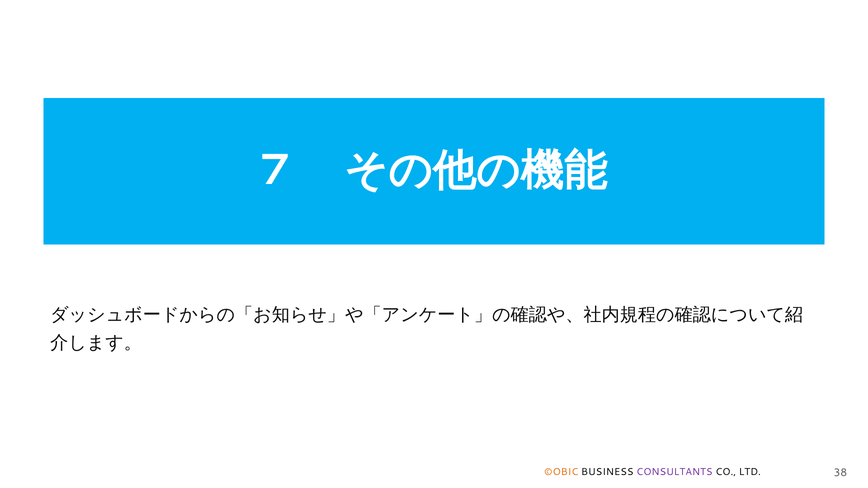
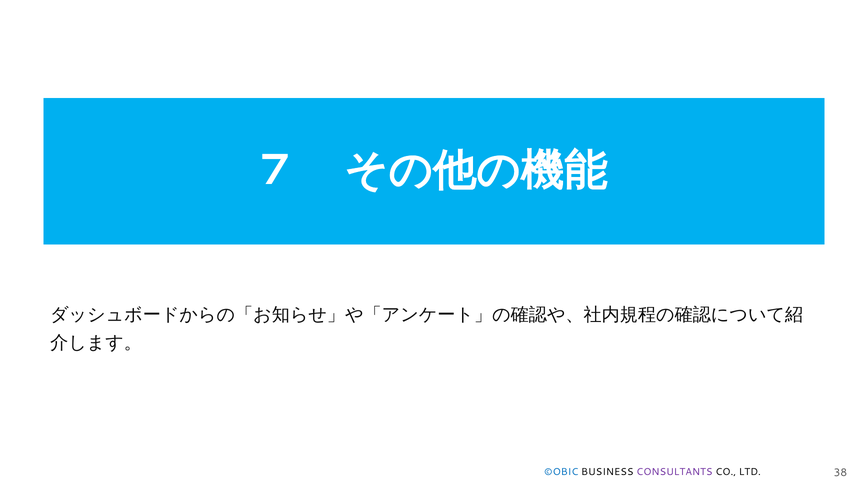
©OBIC colour: orange -> blue
